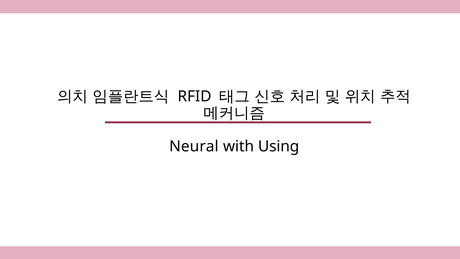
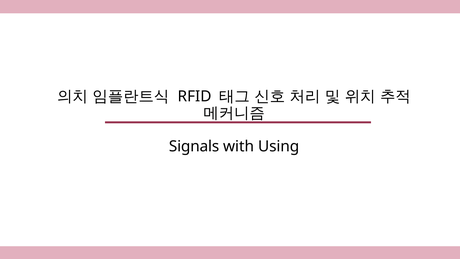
Neural: Neural -> Signals
